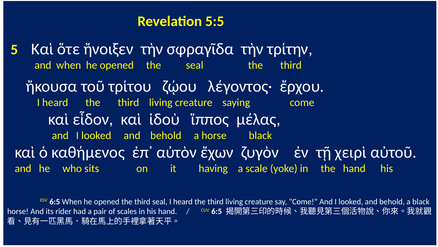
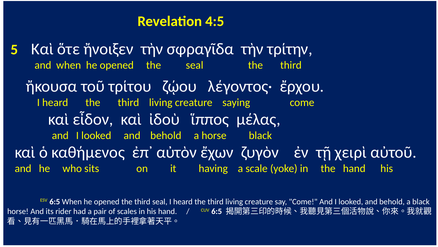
5:5: 5:5 -> 4:5
